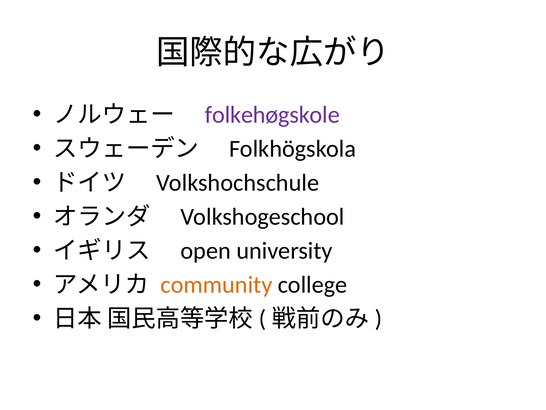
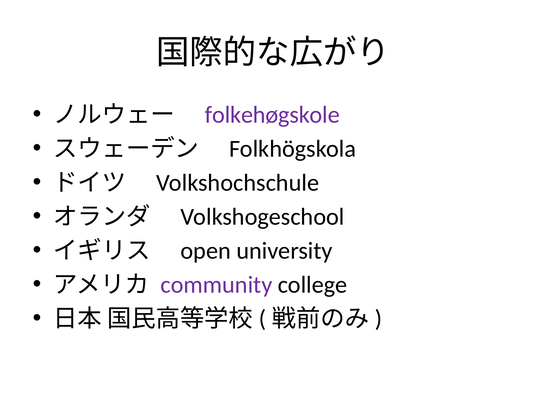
community colour: orange -> purple
